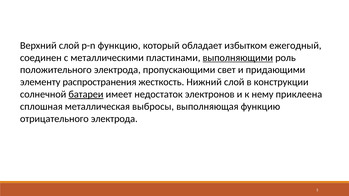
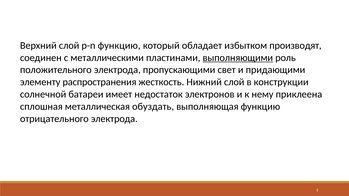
ежегодный: ежегодный -> производят
батареи underline: present -> none
выбросы: выбросы -> обуздать
